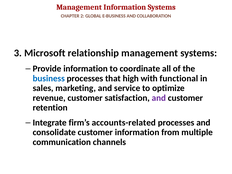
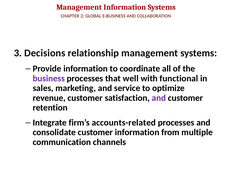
Microsoft: Microsoft -> Decisions
business colour: blue -> purple
high: high -> well
